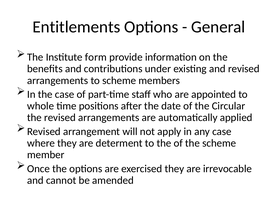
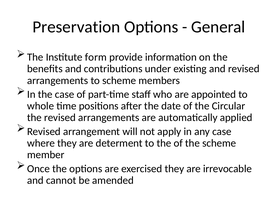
Entitlements: Entitlements -> Preservation
